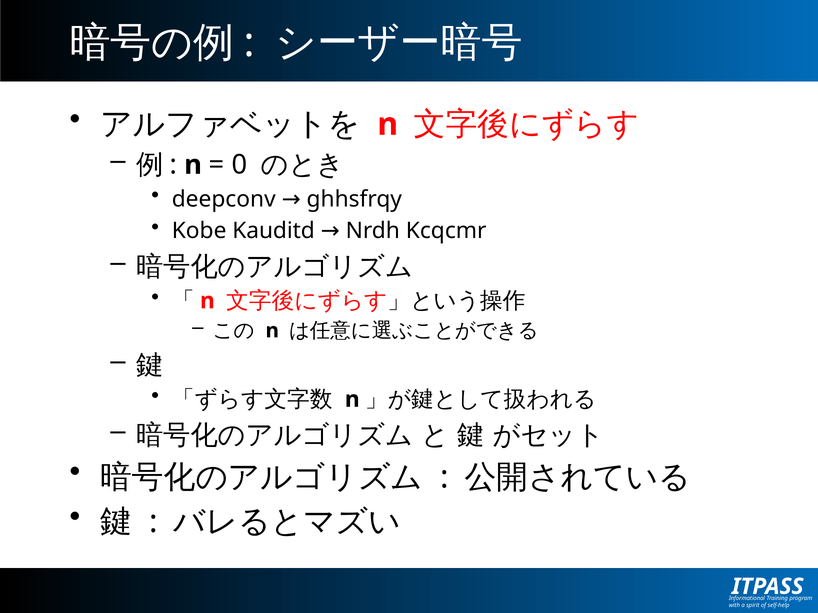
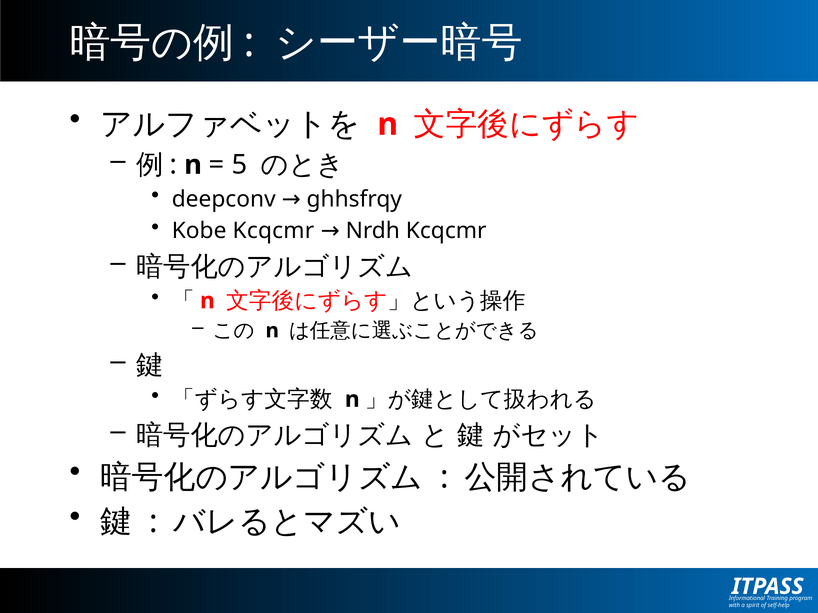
0: 0 -> 5
Kobe Kauditd: Kauditd -> Kcqcmr
